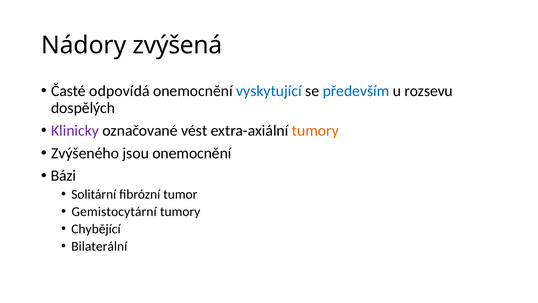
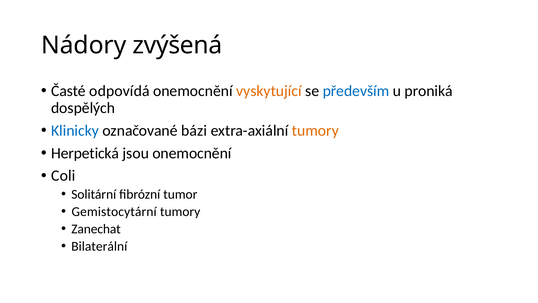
vyskytující colour: blue -> orange
rozsevu: rozsevu -> proniká
Klinicky colour: purple -> blue
vést: vést -> bázi
Zvýšeného: Zvýšeného -> Herpetická
Bázi: Bázi -> Coli
Chybějící: Chybějící -> Zanechat
